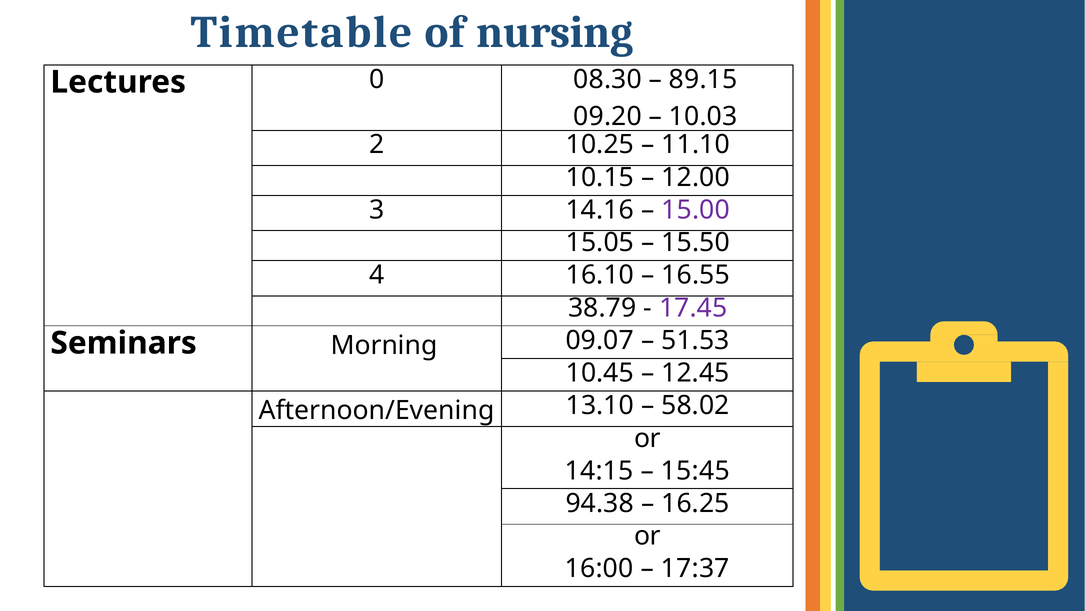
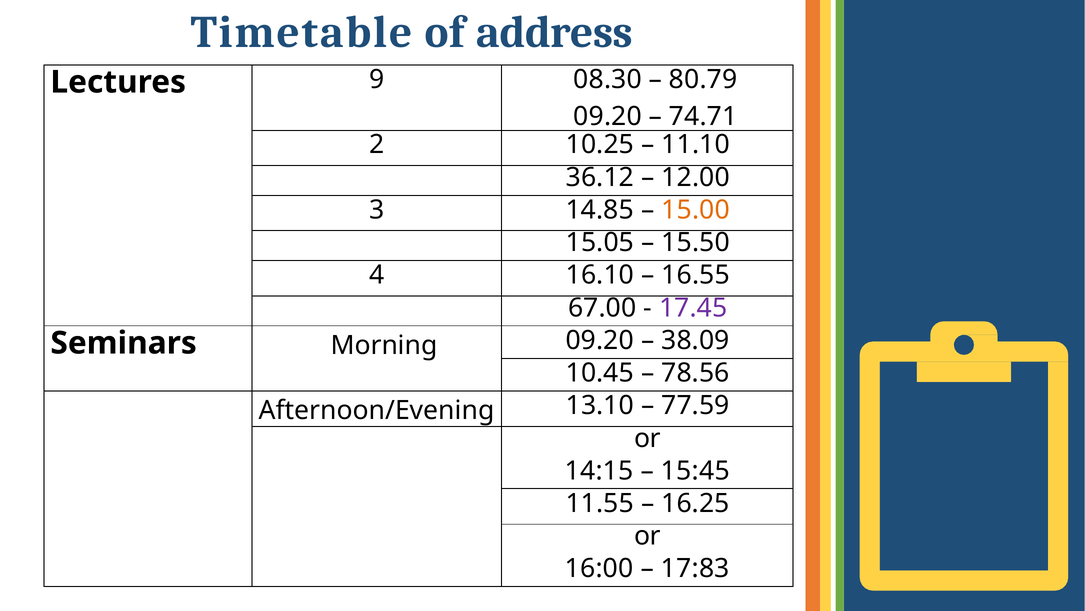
nursing: nursing -> address
0: 0 -> 9
89.15: 89.15 -> 80.79
10.03: 10.03 -> 74.71
10.15: 10.15 -> 36.12
14.16: 14.16 -> 14.85
15.00 colour: purple -> orange
38.79: 38.79 -> 67.00
Morning 09.07: 09.07 -> 09.20
51.53: 51.53 -> 38.09
12.45: 12.45 -> 78.56
58.02: 58.02 -> 77.59
94.38: 94.38 -> 11.55
17:37: 17:37 -> 17:83
